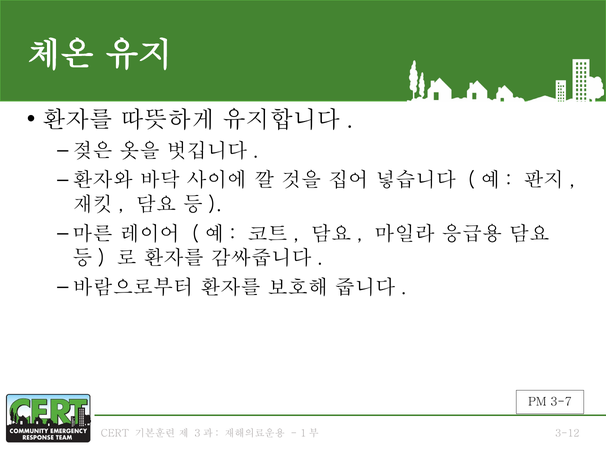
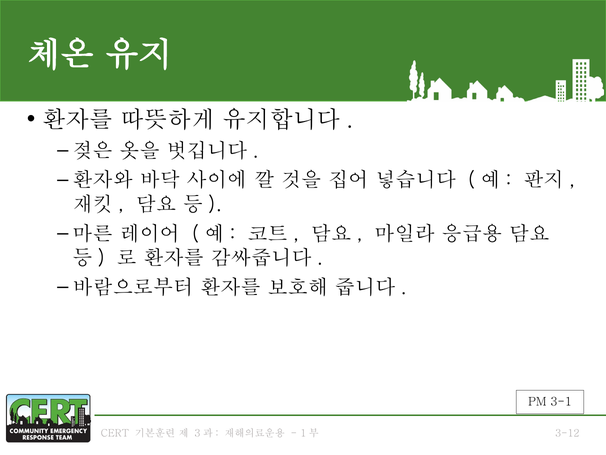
3-7: 3-7 -> 3-1
